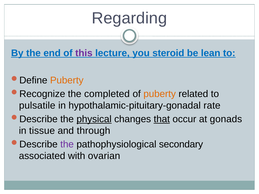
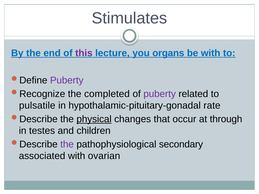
Regarding: Regarding -> Stimulates
steroid: steroid -> organs
be lean: lean -> with
Puberty at (67, 80) colour: orange -> purple
puberty at (160, 94) colour: orange -> purple
that underline: present -> none
gonads: gonads -> through
tissue: tissue -> testes
through: through -> children
